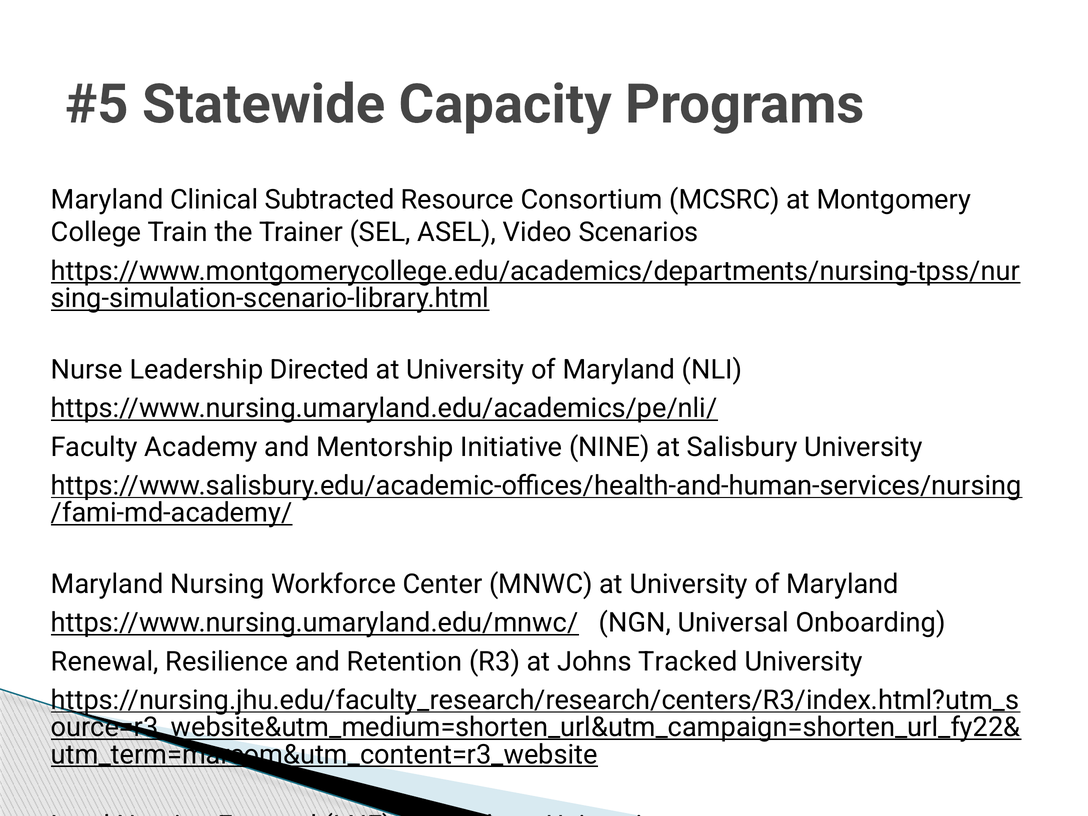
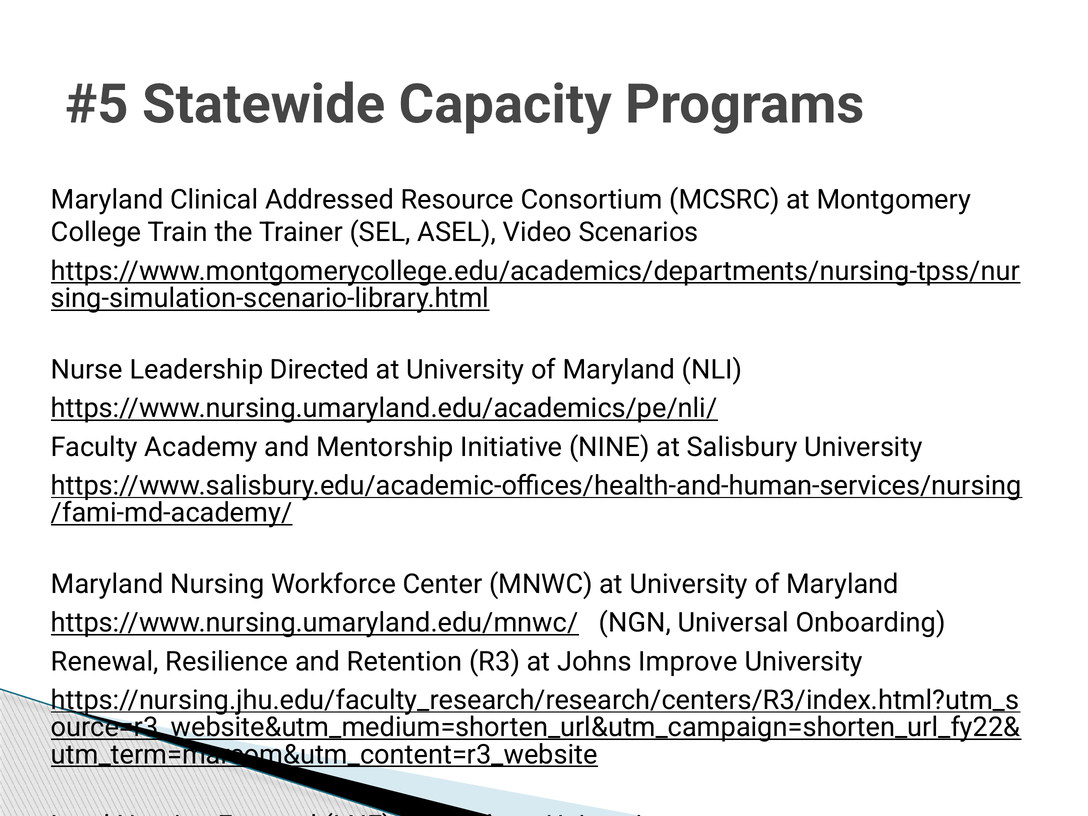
Subtracted: Subtracted -> Addressed
Tracked: Tracked -> Improve
